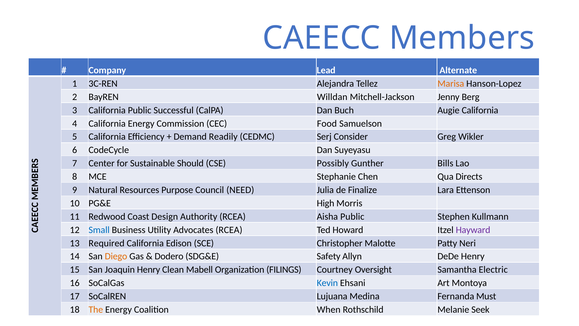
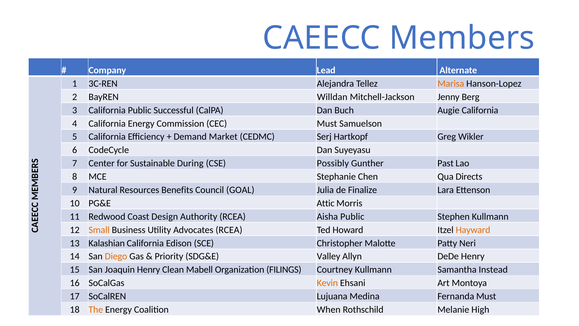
CEC Food: Food -> Must
Readily: Readily -> Market
Consider: Consider -> Hartkopf
Should: Should -> During
Bills: Bills -> Past
Purpose: Purpose -> Benefits
NEED: NEED -> GOAL
High: High -> Attic
Small colour: blue -> orange
Hayward colour: purple -> orange
Required: Required -> Kalashian
Dodero: Dodero -> Priority
Safety: Safety -> Valley
Courtney Oversight: Oversight -> Kullmann
Electric: Electric -> Instead
Kevin colour: blue -> orange
Seek: Seek -> High
